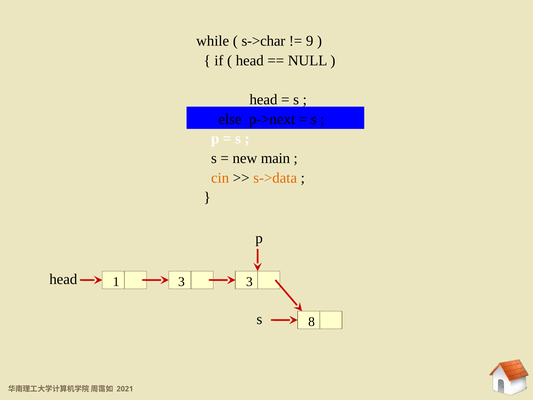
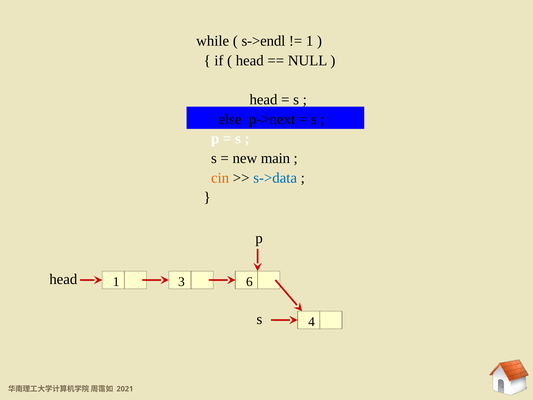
s->char: s->char -> s->endl
9 at (310, 41): 9 -> 1
s->data colour: orange -> blue
3 3: 3 -> 6
8: 8 -> 4
